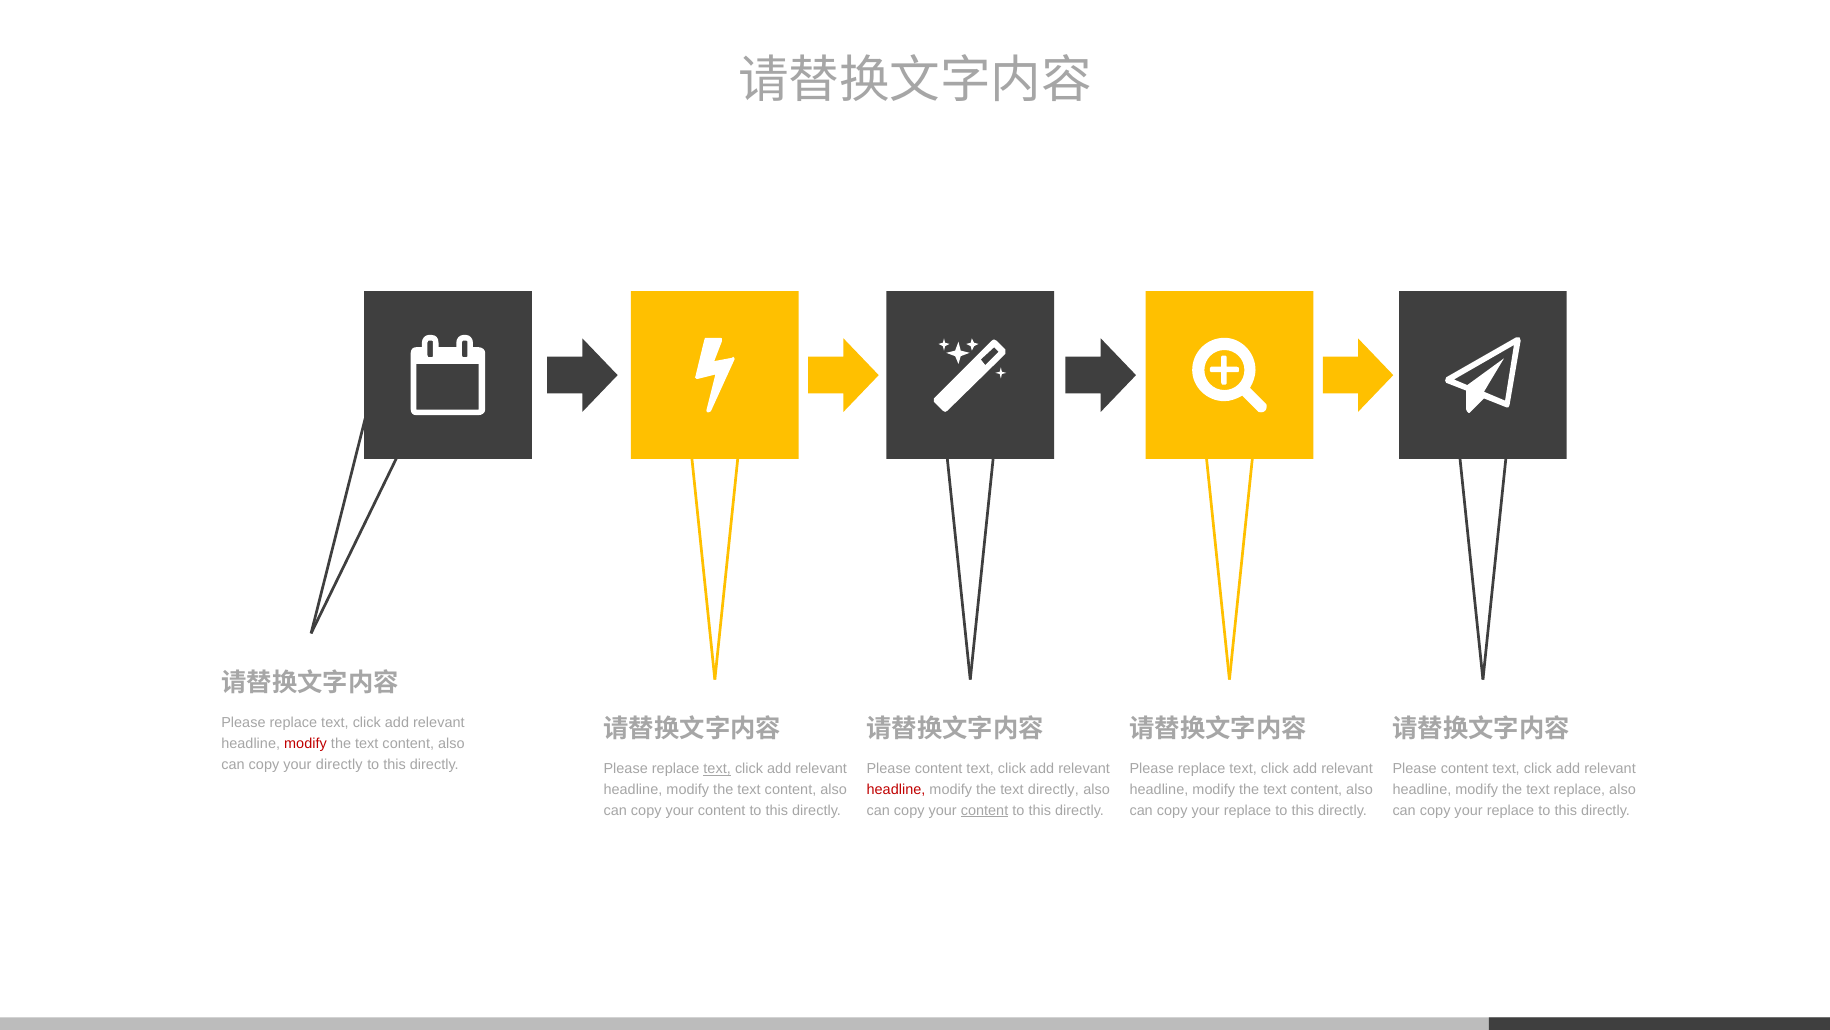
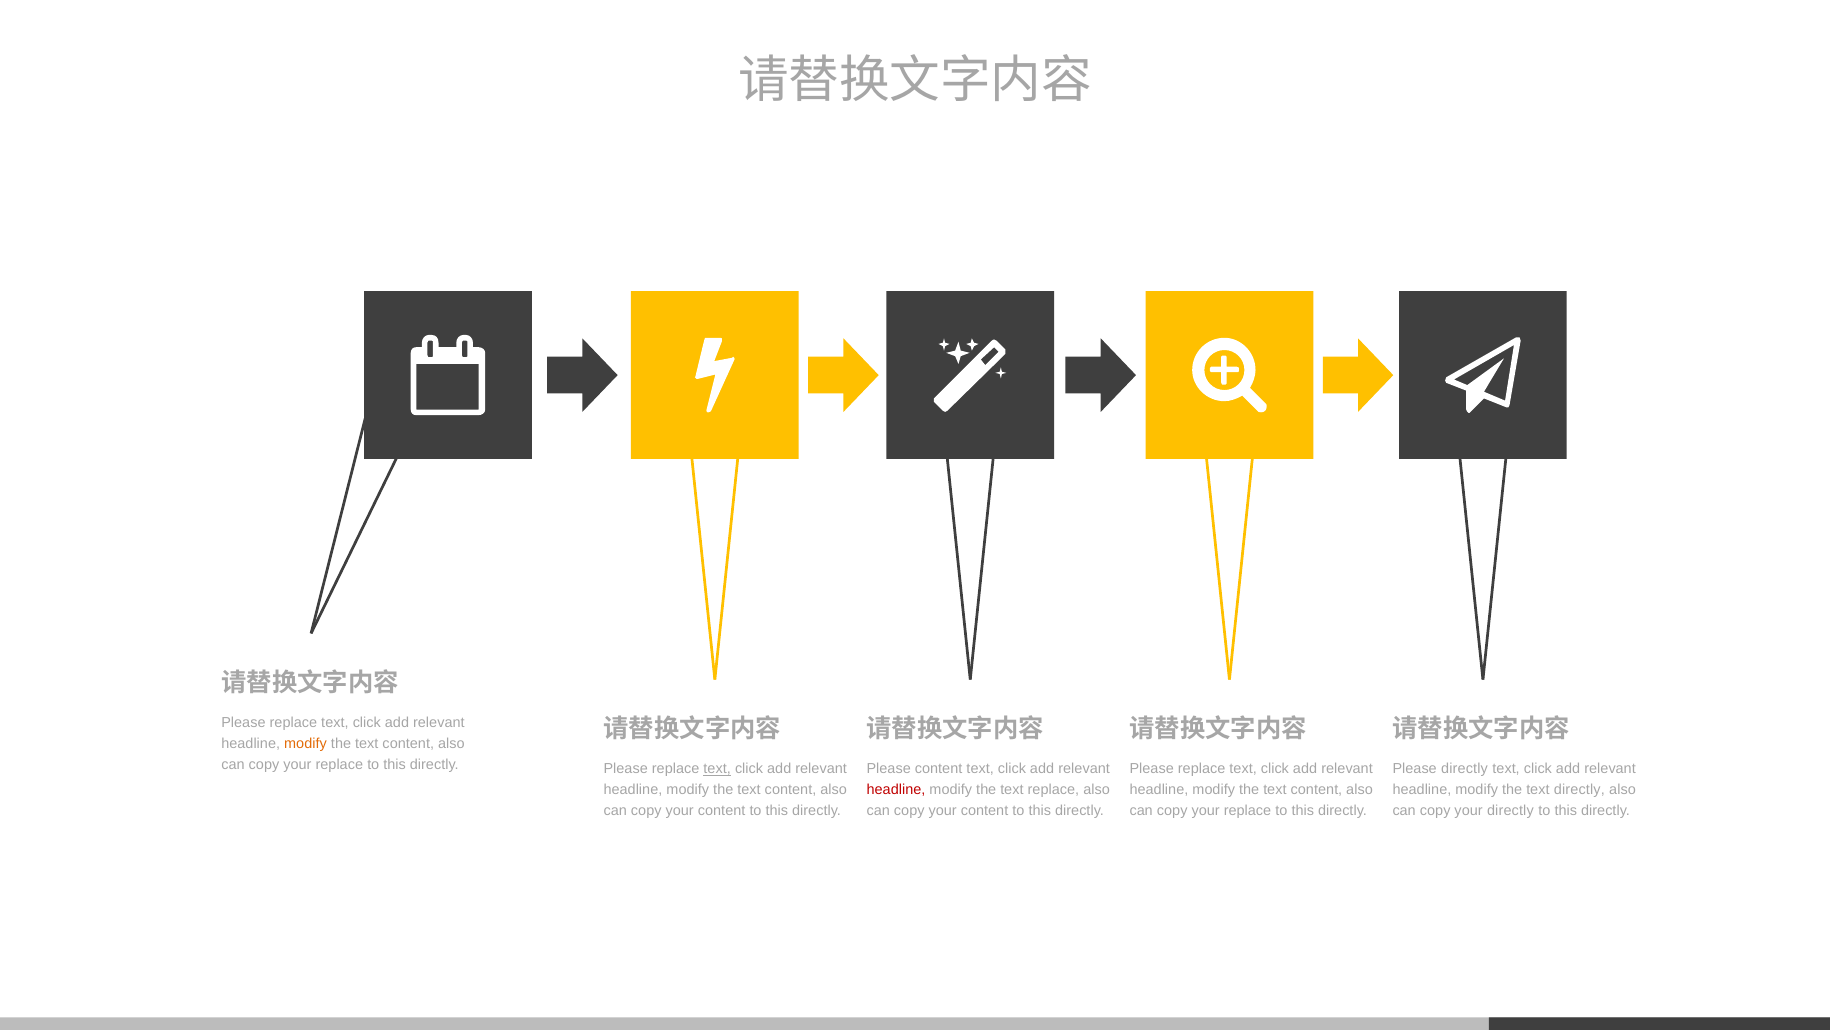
modify at (306, 743) colour: red -> orange
directly at (339, 764): directly -> replace
content at (1465, 768): content -> directly
text directly: directly -> replace
text replace: replace -> directly
content at (985, 810) underline: present -> none
replace at (1511, 810): replace -> directly
